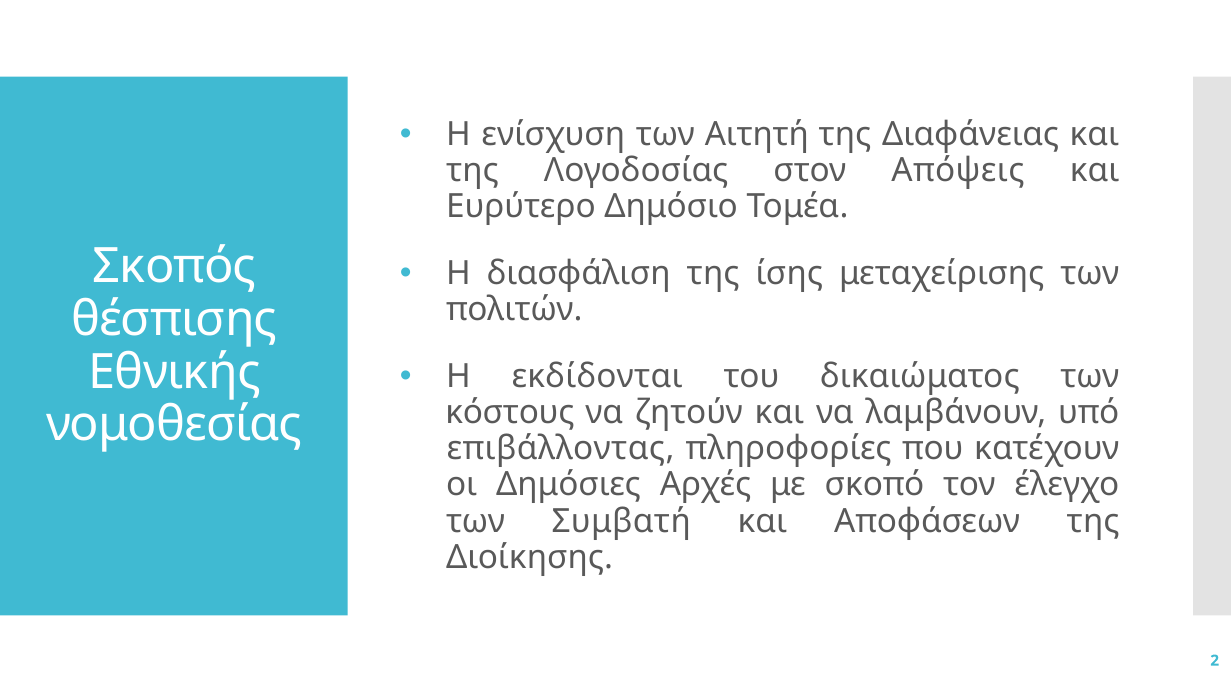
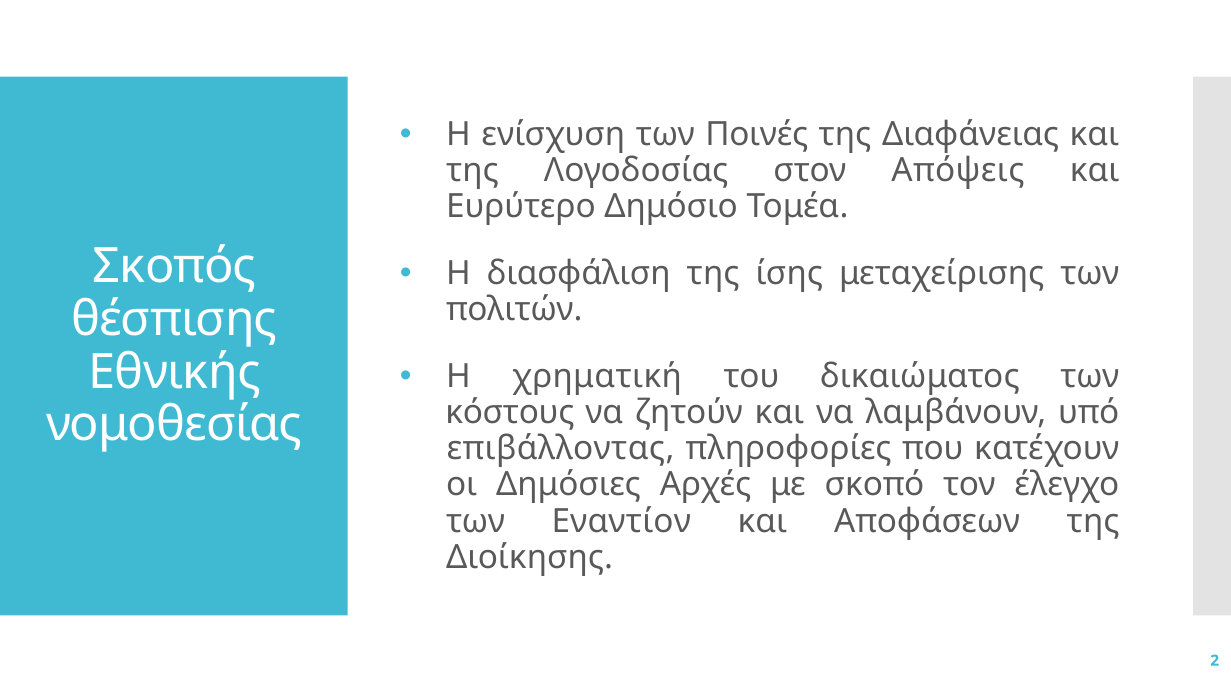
Αιτητή: Αιτητή -> Ποινές
εκδίδονται: εκδίδονται -> χρηματική
Συμβατή: Συμβατή -> Εναντίον
